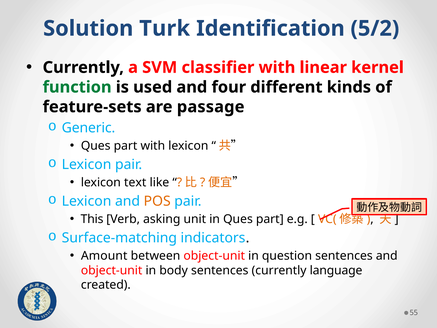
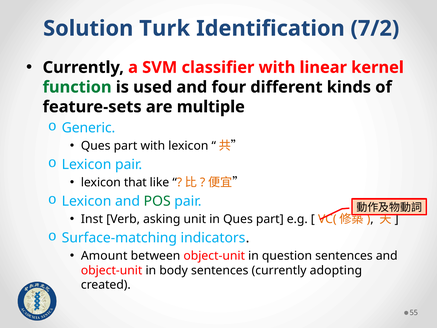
5/2: 5/2 -> 7/2
passage: passage -> multiple
text: text -> that
POS colour: orange -> green
This: This -> Inst
language: language -> adopting
